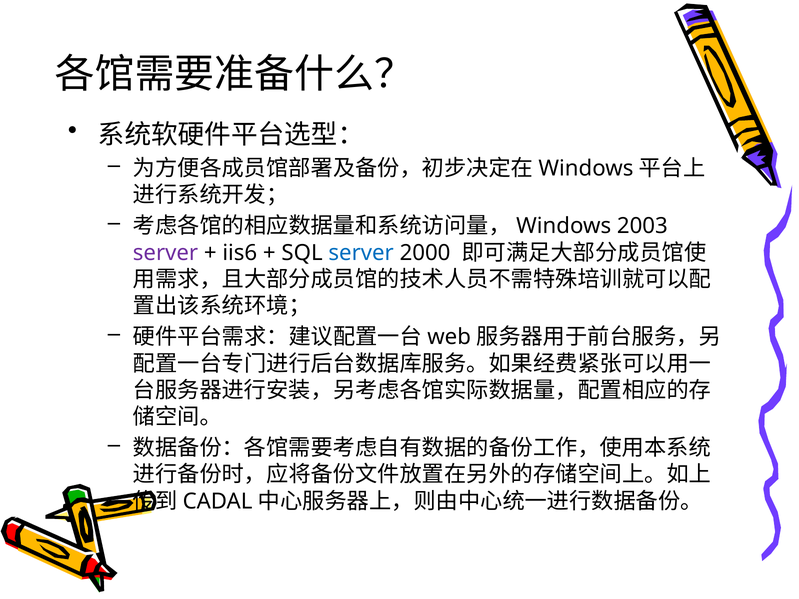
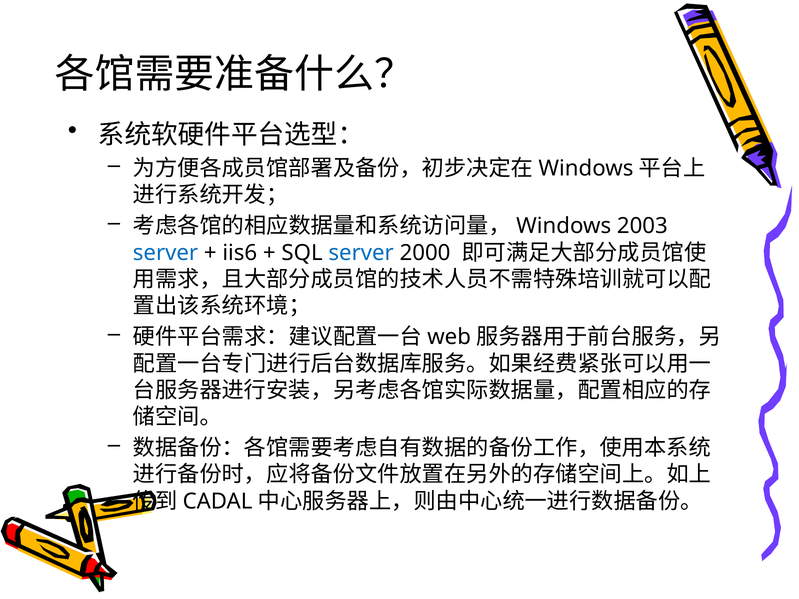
server at (165, 253) colour: purple -> blue
